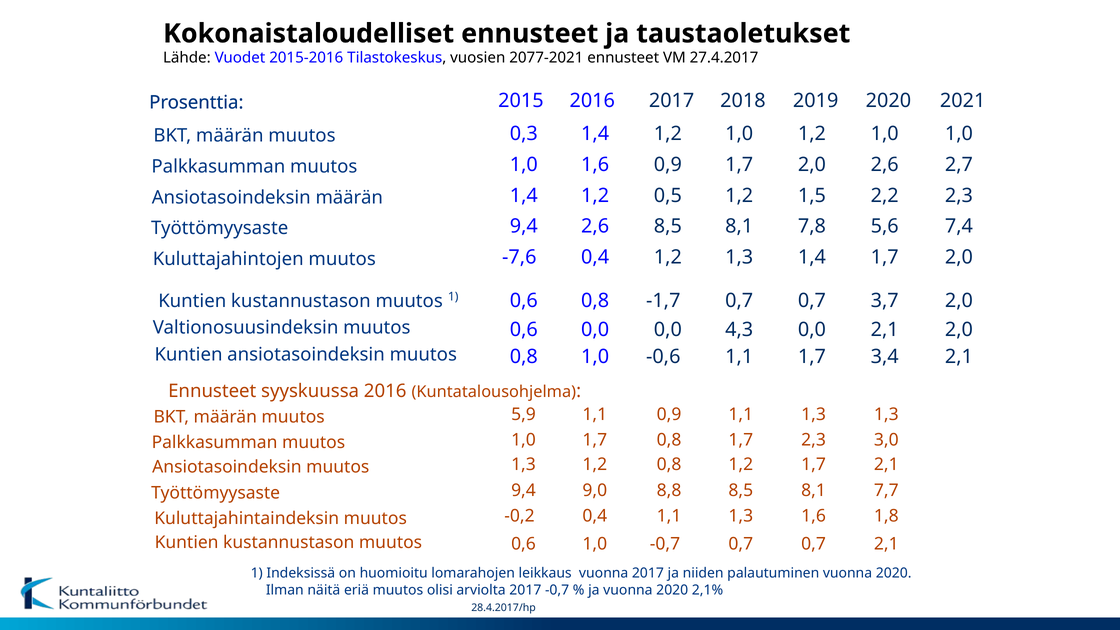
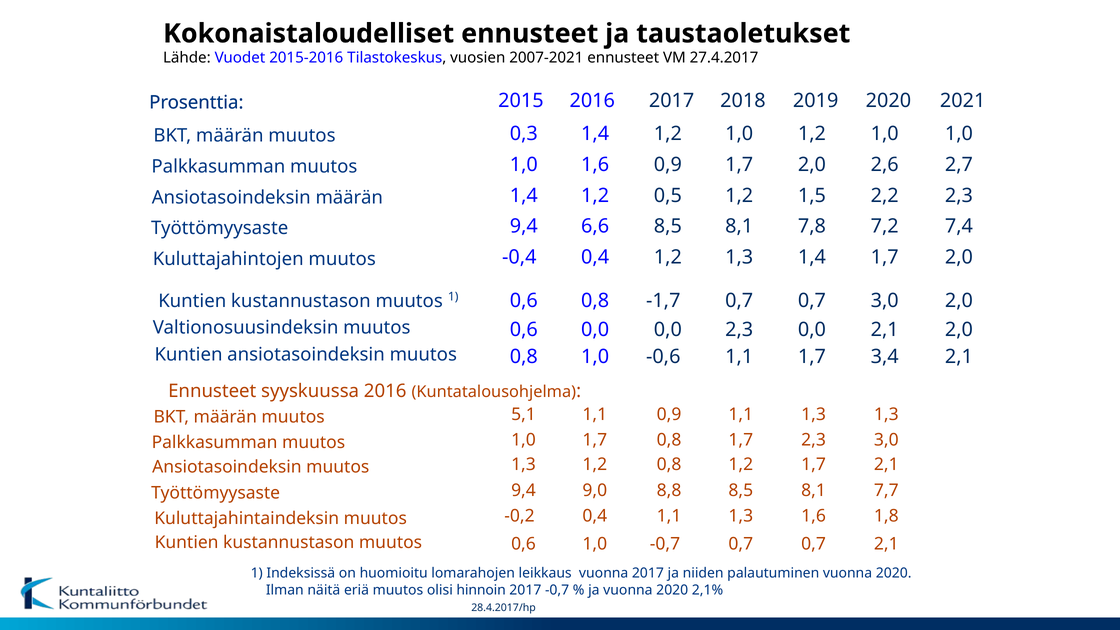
2077-2021: 2077-2021 -> 2007-2021
2,6 at (595, 226): 2,6 -> 6,6
5,6: 5,6 -> 7,2
-7,6: -7,6 -> -0,4
3,7 at (885, 301): 3,7 -> 3,0
4,3 at (739, 329): 4,3 -> 2,3
5,9: 5,9 -> 5,1
arviolta: arviolta -> hinnoin
